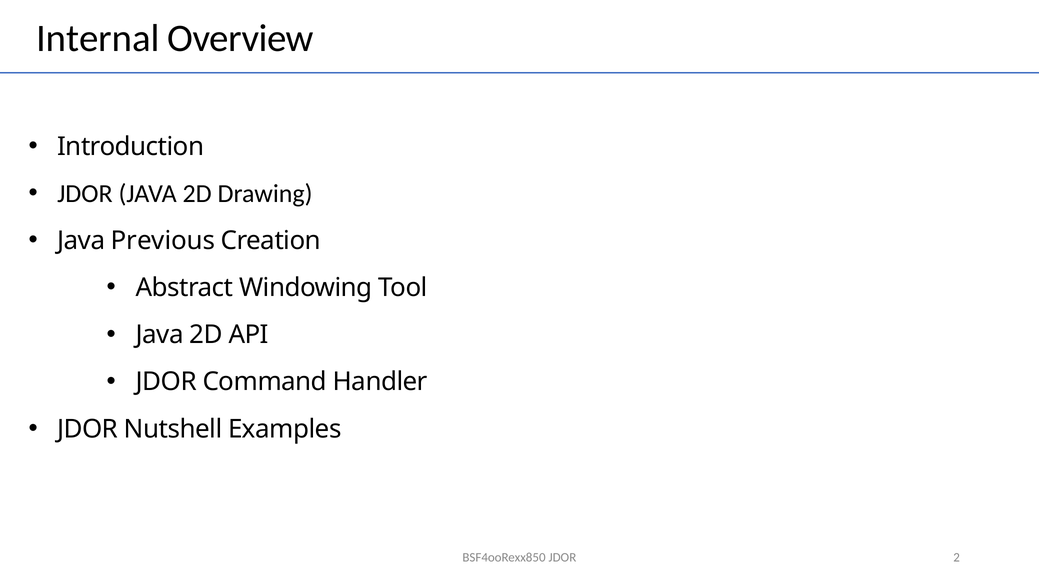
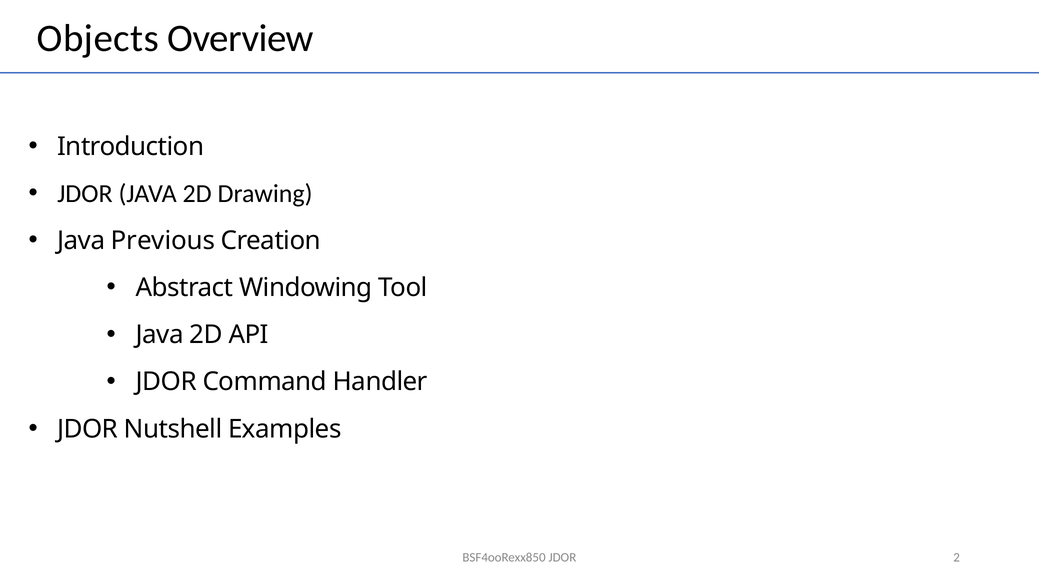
Internal: Internal -> Objects
